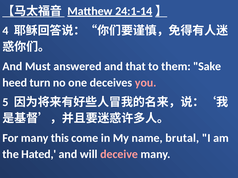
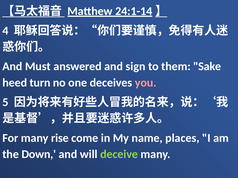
that: that -> sign
this: this -> rise
brutal: brutal -> places
Hated: Hated -> Down
deceive colour: pink -> light green
